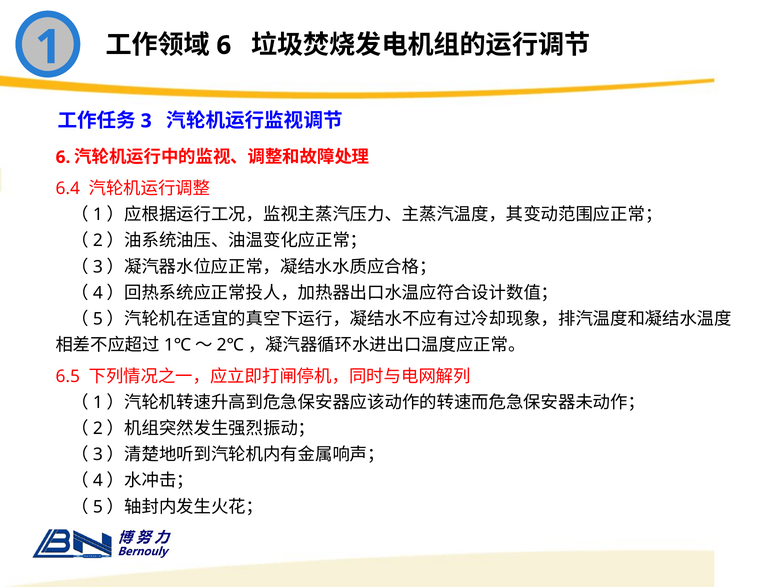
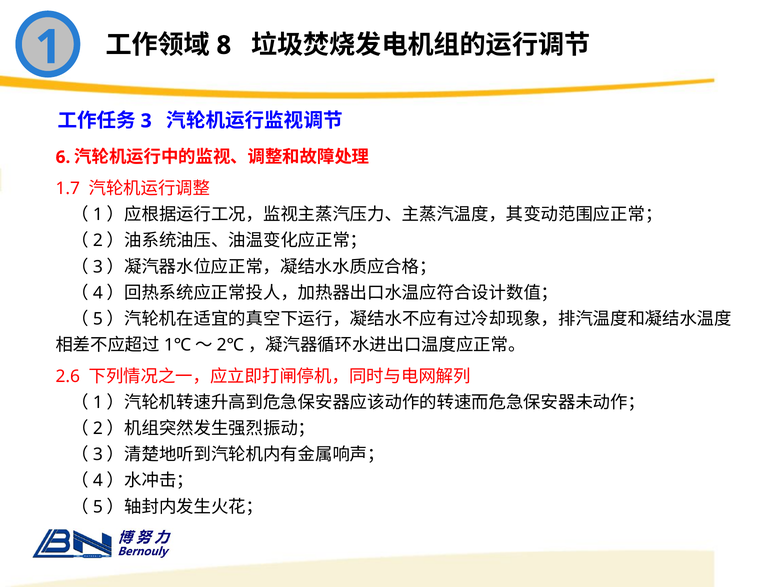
6 at (224, 45): 6 -> 8
6.4: 6.4 -> 1.7
6.5: 6.5 -> 2.6
